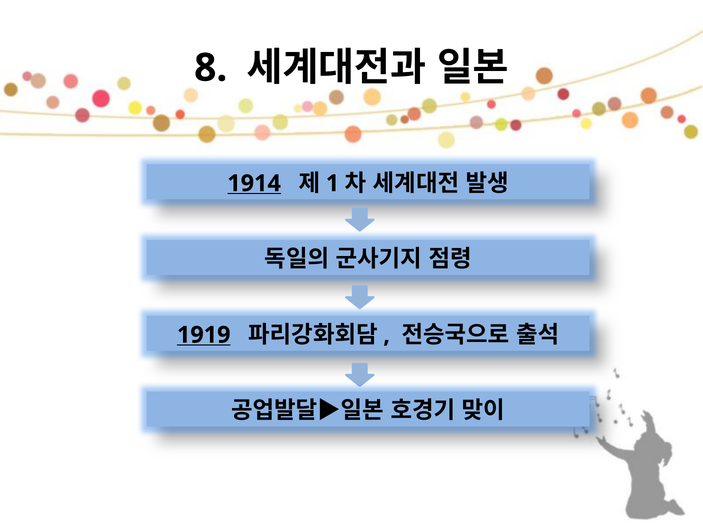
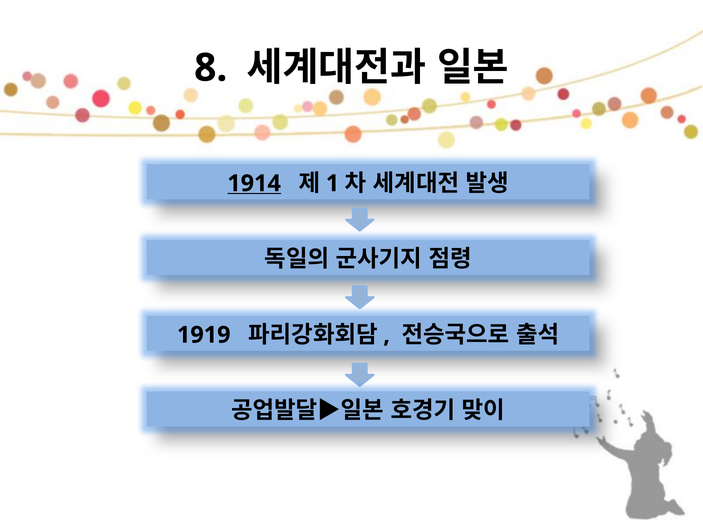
1919 underline: present -> none
